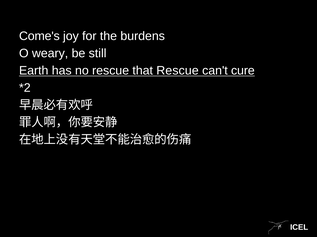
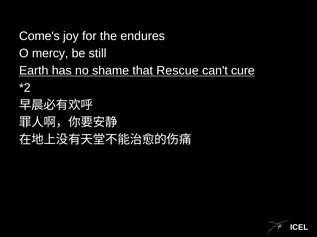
burdens: burdens -> endures
weary: weary -> mercy
no rescue: rescue -> shame
